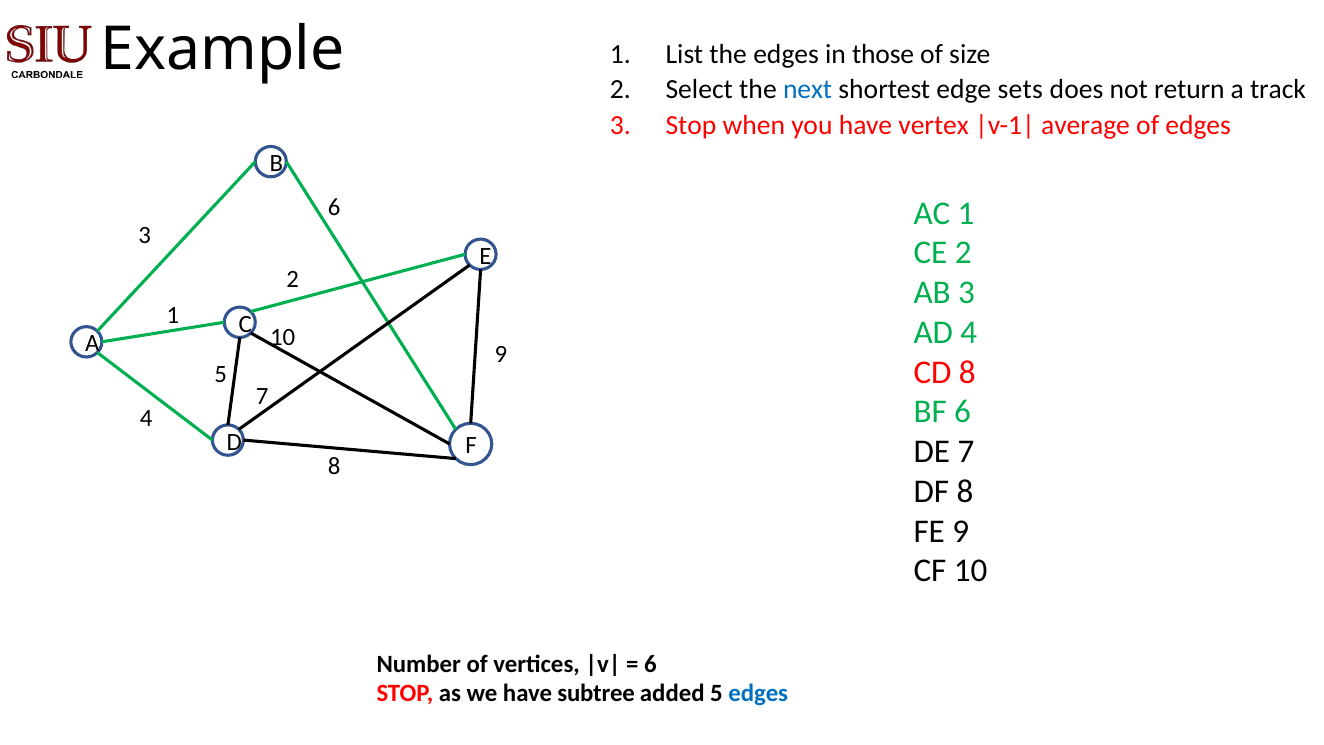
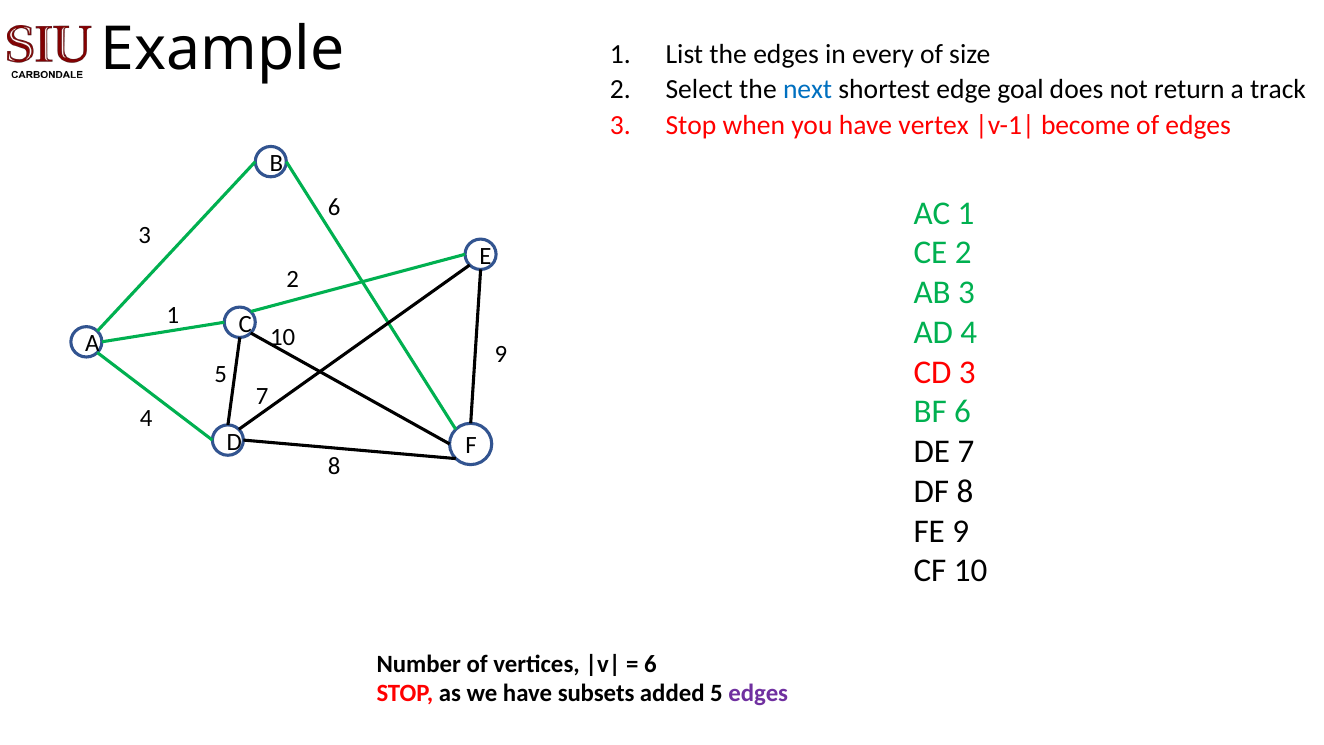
those: those -> every
sets: sets -> goal
average: average -> become
CD 8: 8 -> 3
subtree: subtree -> subsets
edges at (758, 694) colour: blue -> purple
